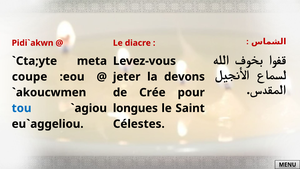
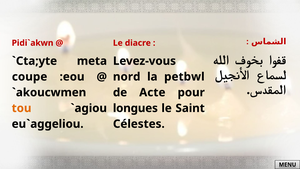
jeter: jeter -> nord
devons: devons -> petbwl
Crée: Crée -> Acte
tou colour: blue -> orange
